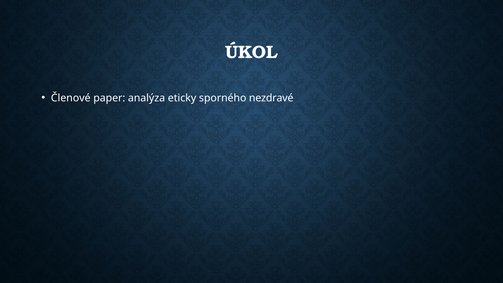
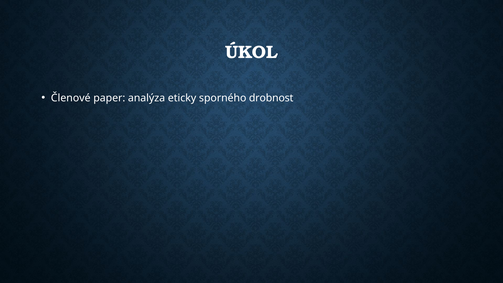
nezdravé: nezdravé -> drobnost
